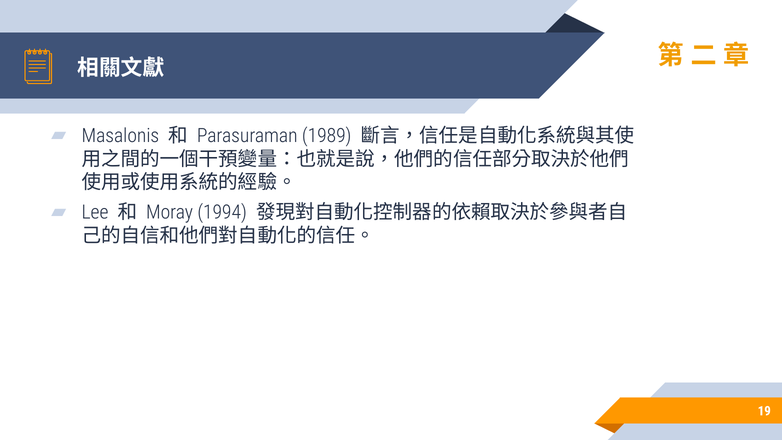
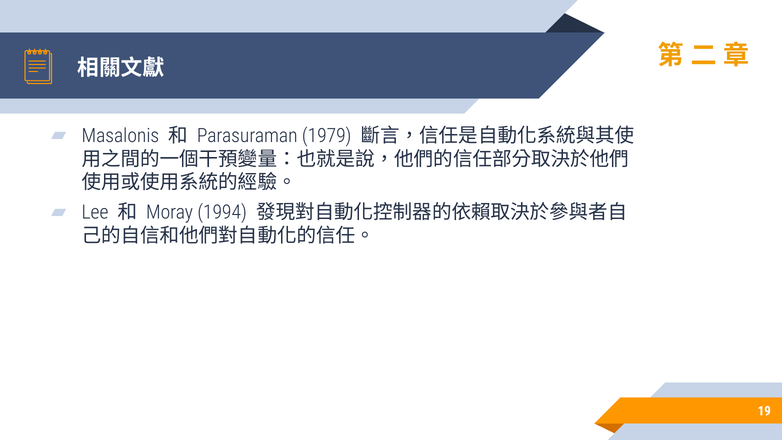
1989: 1989 -> 1979
